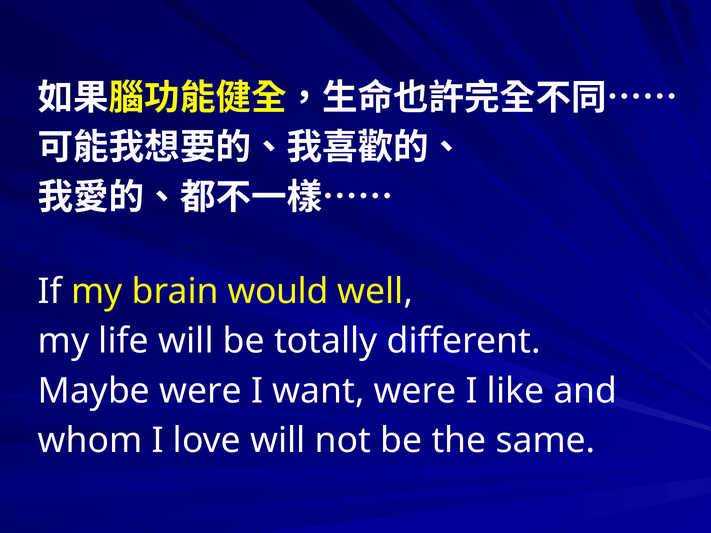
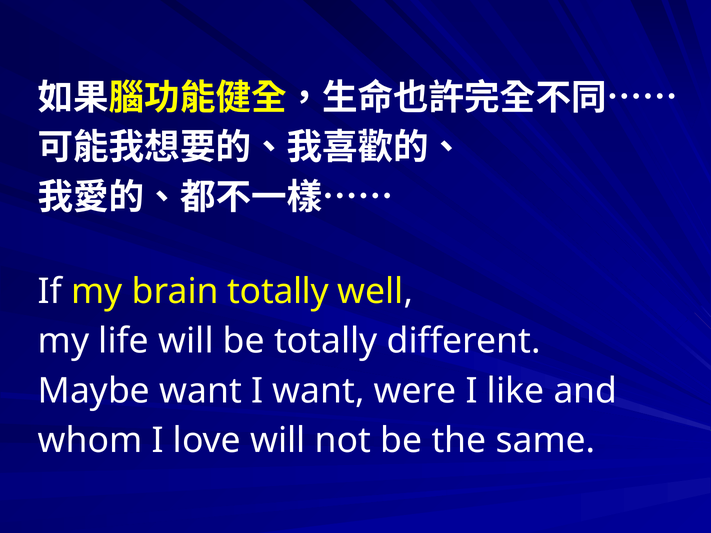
brain would: would -> totally
Maybe were: were -> want
